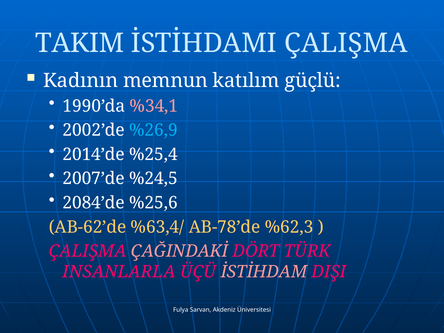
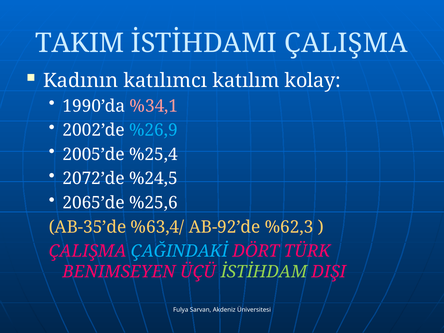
memnun: memnun -> katılımcı
güçlü: güçlü -> kolay
2014’de: 2014’de -> 2005’de
2007’de: 2007’de -> 2072’de
2084’de: 2084’de -> 2065’de
AB-62’de: AB-62’de -> AB-35’de
AB-78’de: AB-78’de -> AB-92’de
ÇAĞINDAKİ colour: pink -> light blue
INSANLARLA: INSANLARLA -> BENIMSEYEN
İSTİHDAM colour: pink -> light green
